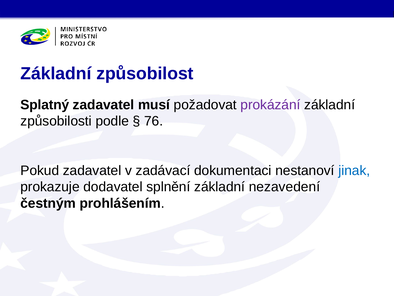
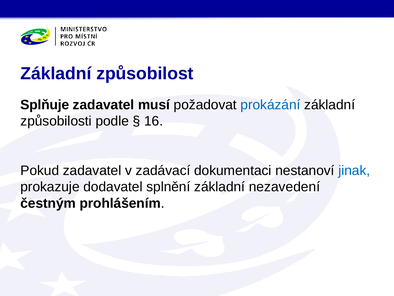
Splatný: Splatný -> Splňuje
prokázání colour: purple -> blue
76: 76 -> 16
